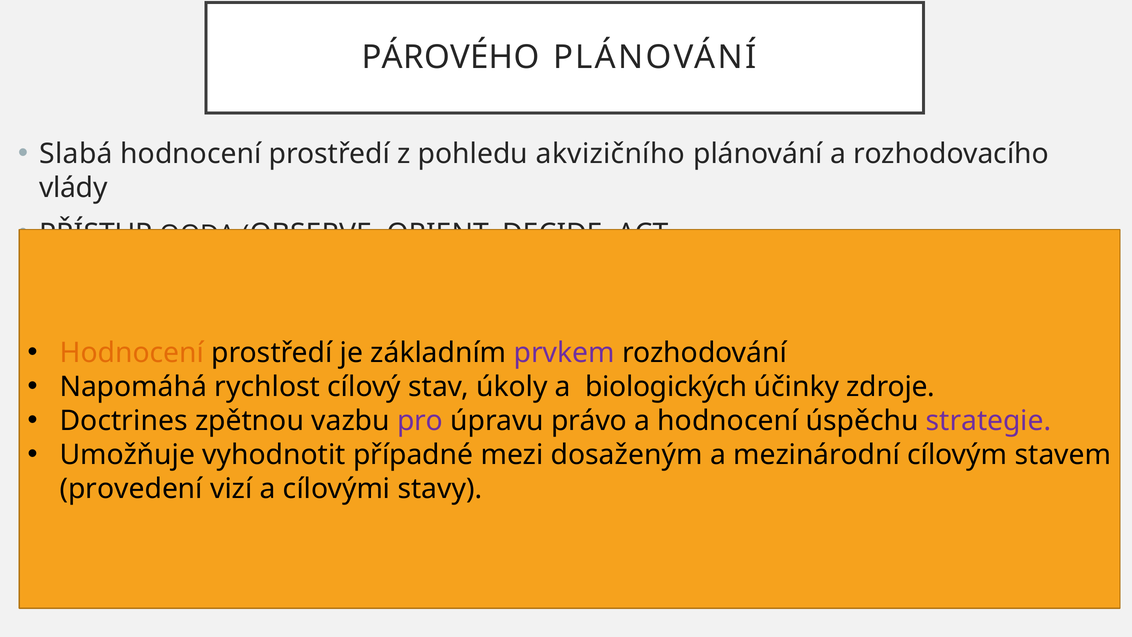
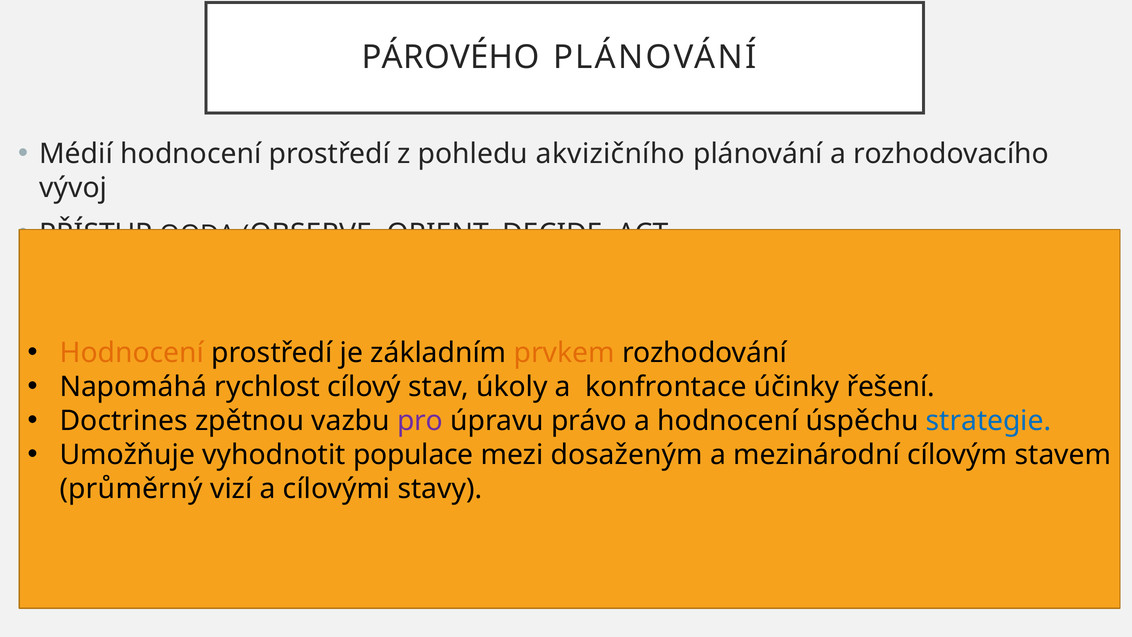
Slabá: Slabá -> Médií
vlády: vlády -> vývoj
prvkem colour: purple -> orange
biologických: biologických -> konfrontace
zdroje: zdroje -> řešení
strategie colour: purple -> blue
případné: případné -> populace
provedení: provedení -> průměrný
